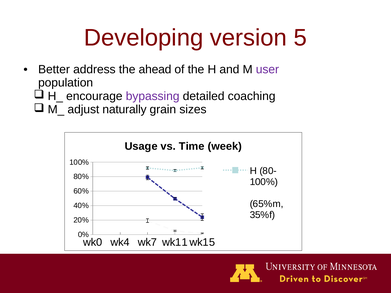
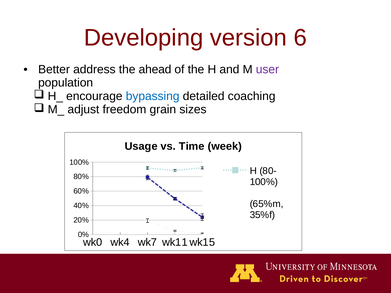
5: 5 -> 6
bypassing colour: purple -> blue
naturally: naturally -> freedom
